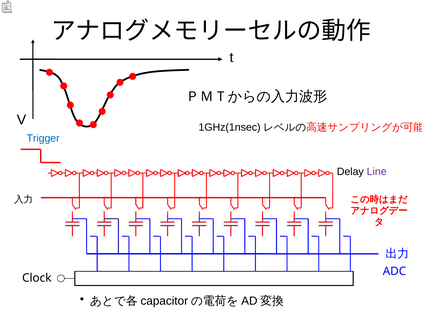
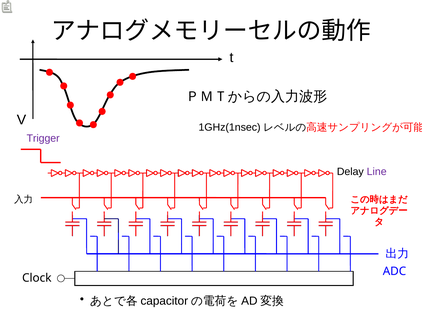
Trigger colour: blue -> purple
